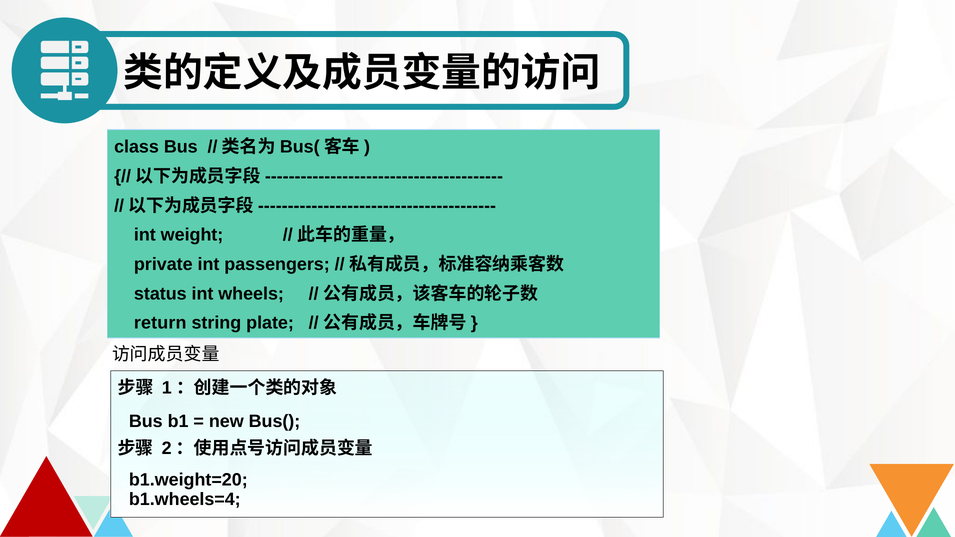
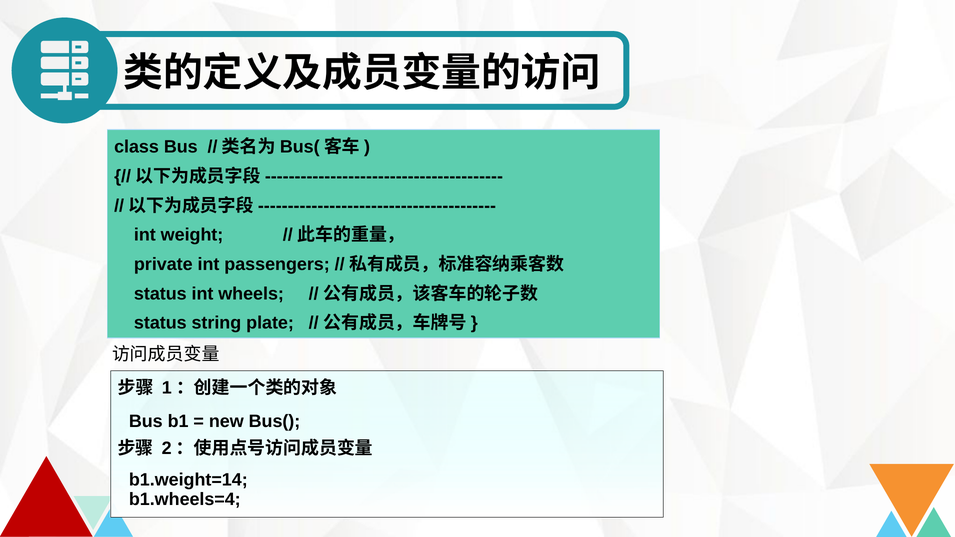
return at (160, 323): return -> status
b1.weight=20: b1.weight=20 -> b1.weight=14
